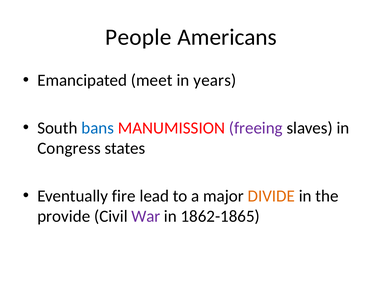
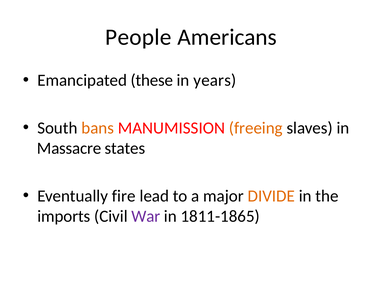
meet: meet -> these
bans colour: blue -> orange
freeing colour: purple -> orange
Congress: Congress -> Massacre
provide: provide -> imports
1862-1865: 1862-1865 -> 1811-1865
